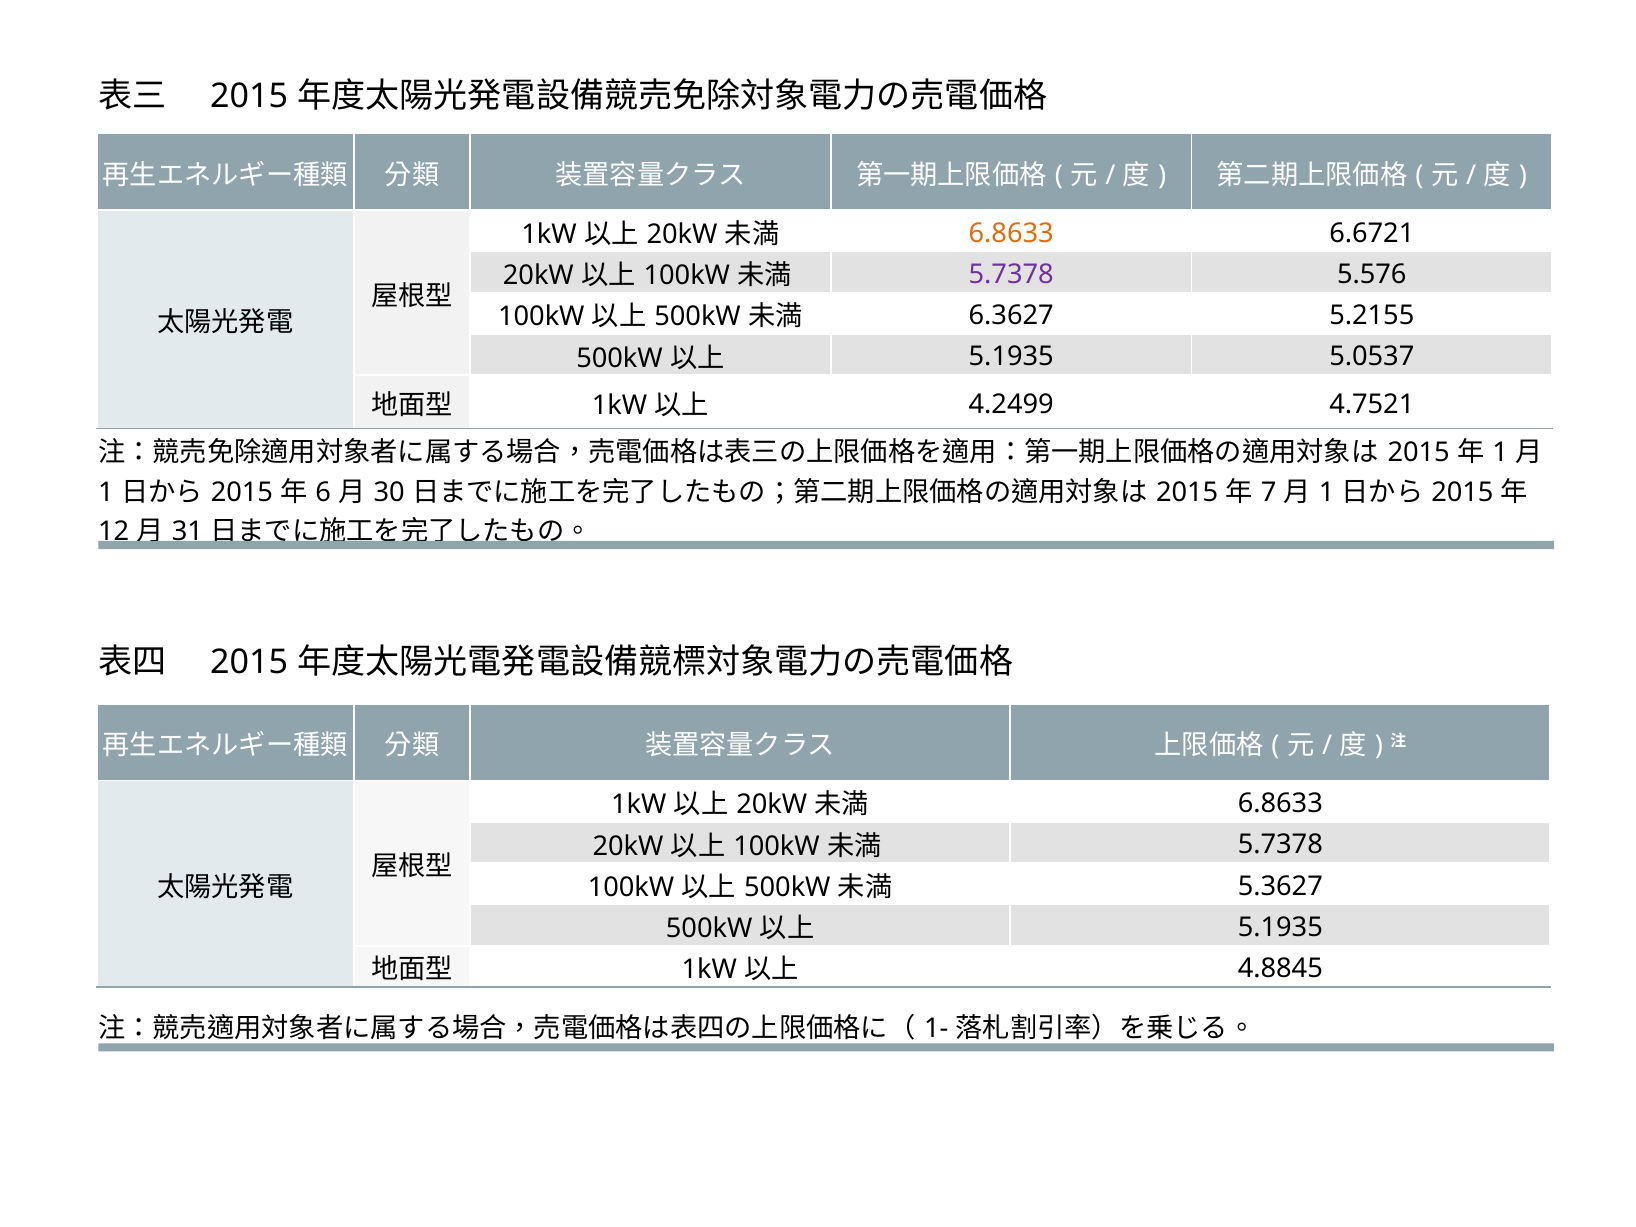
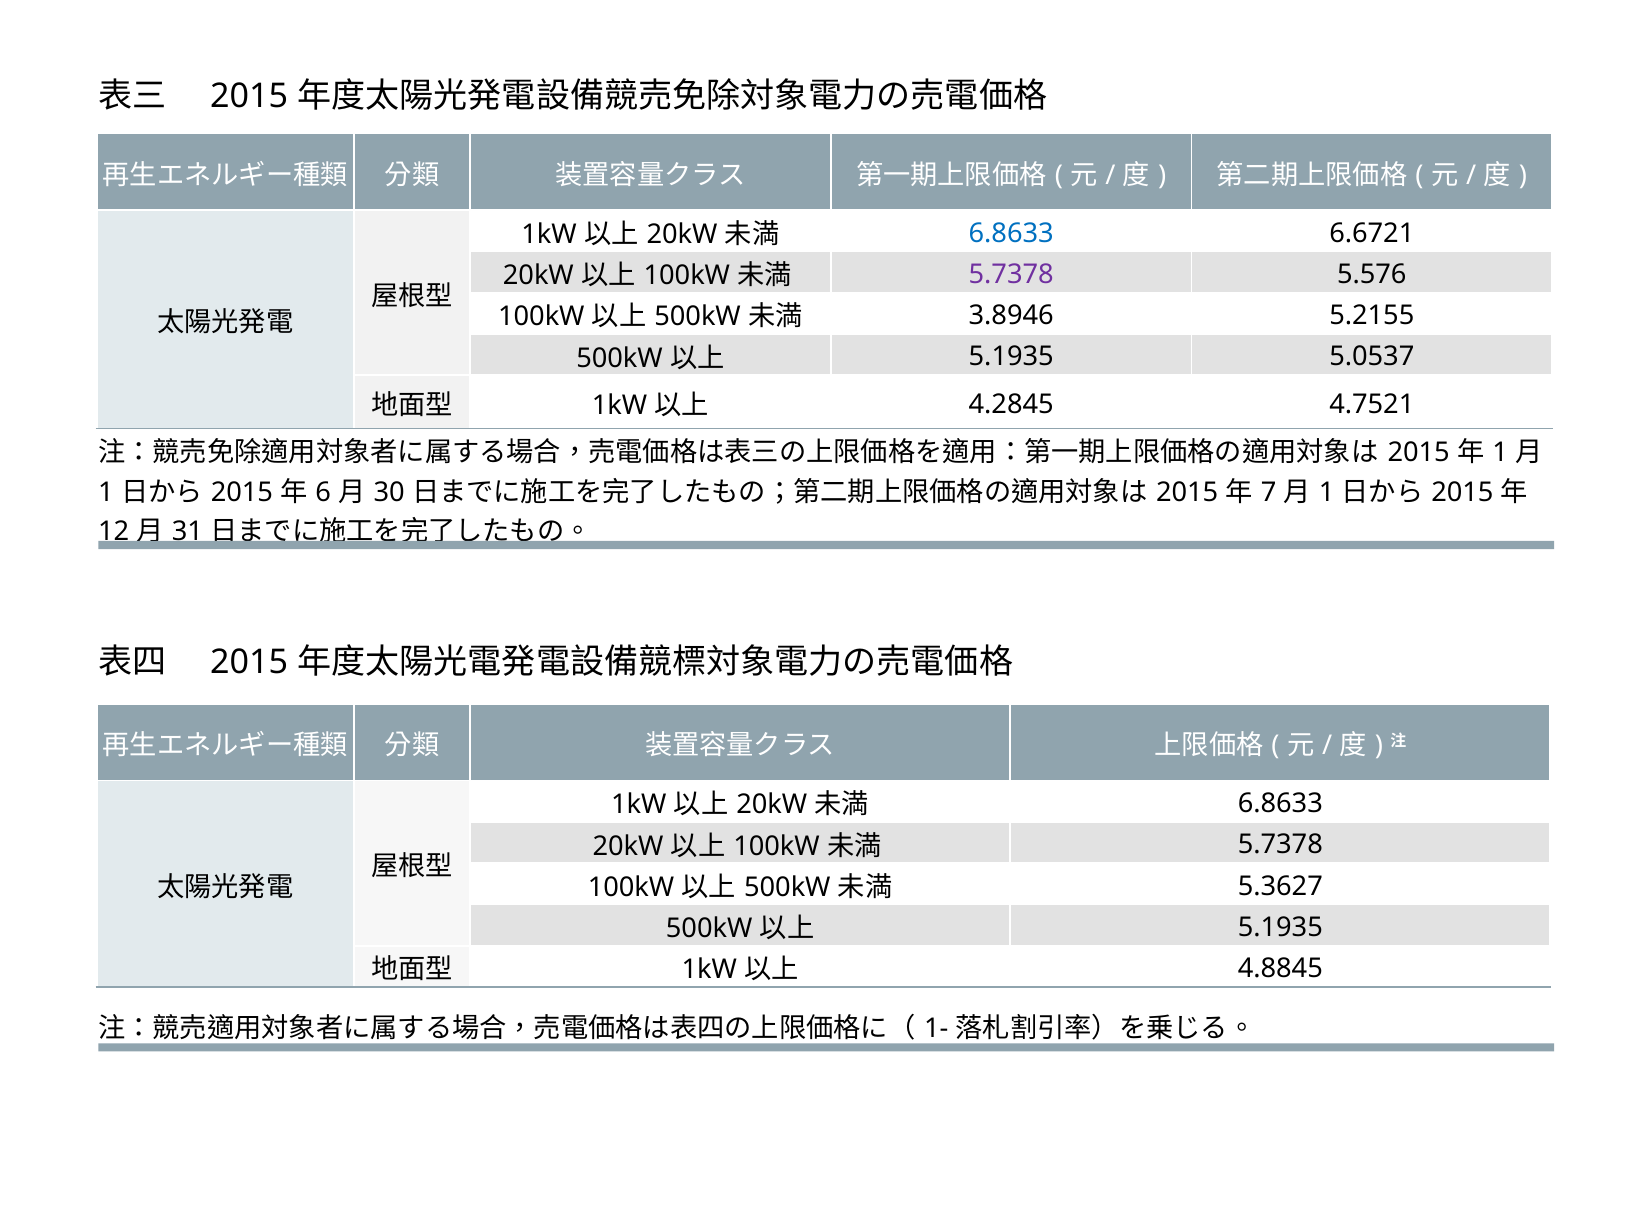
6.8633 at (1011, 233) colour: orange -> blue
6.3627: 6.3627 -> 3.8946
4.2499: 4.2499 -> 4.2845
